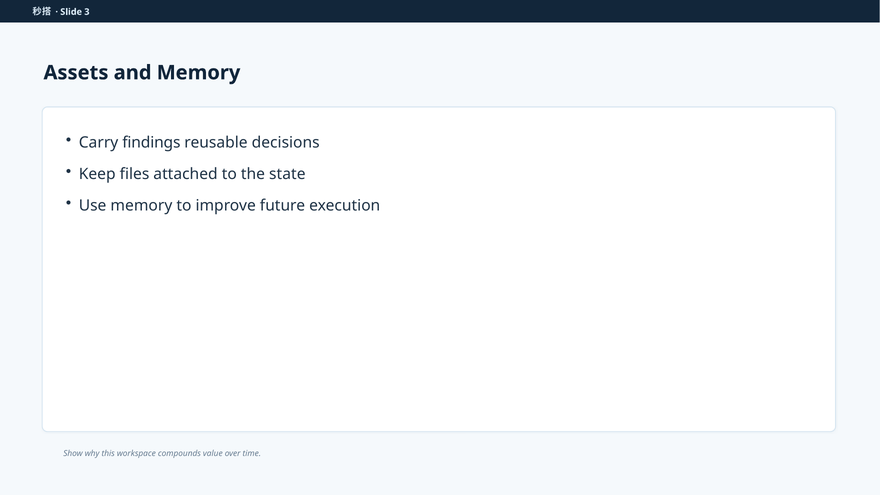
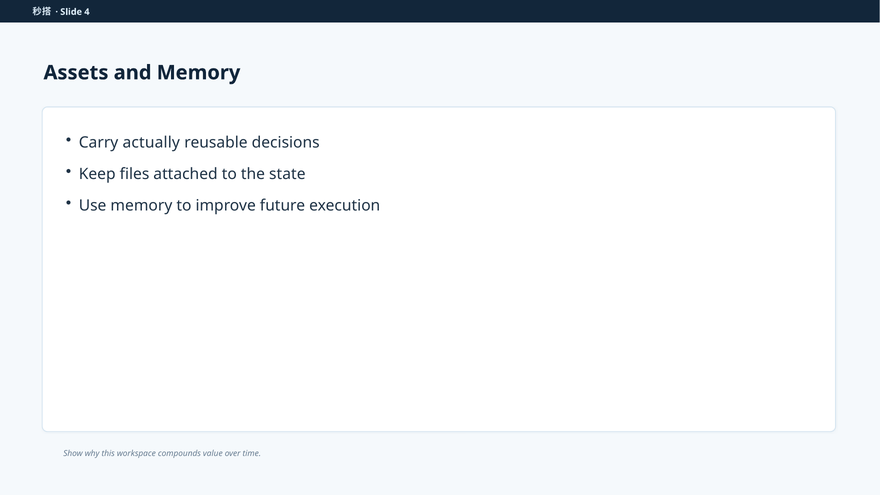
3: 3 -> 4
findings: findings -> actually
